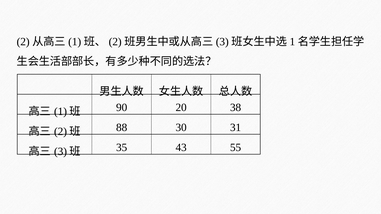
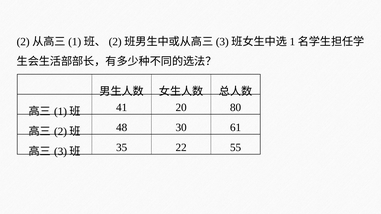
90: 90 -> 41
38: 38 -> 80
88: 88 -> 48
31: 31 -> 61
43: 43 -> 22
